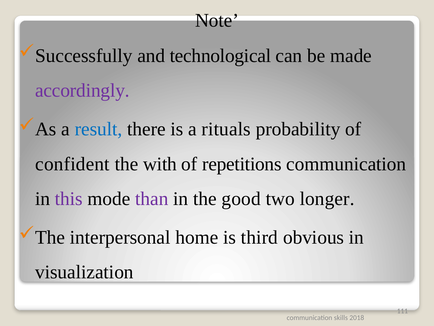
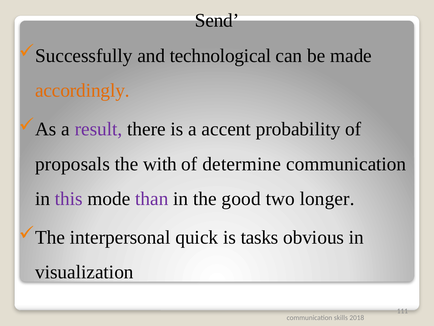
Note: Note -> Send
accordingly colour: purple -> orange
result colour: blue -> purple
rituals: rituals -> accent
confident: confident -> proposals
repetitions: repetitions -> determine
home: home -> quick
third: third -> tasks
